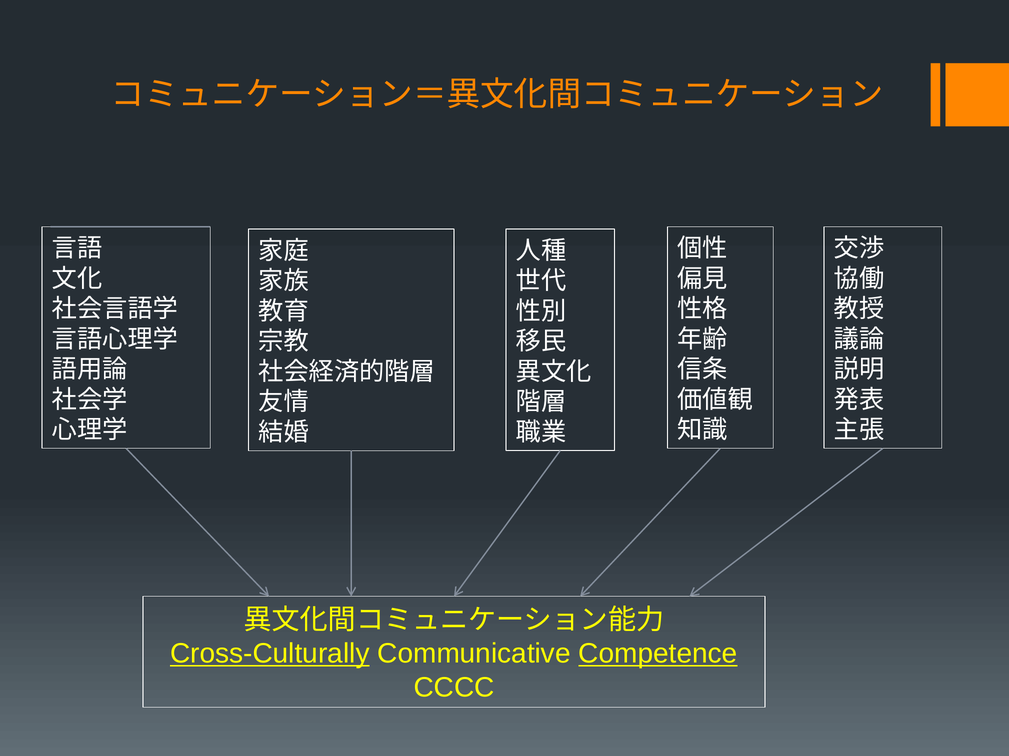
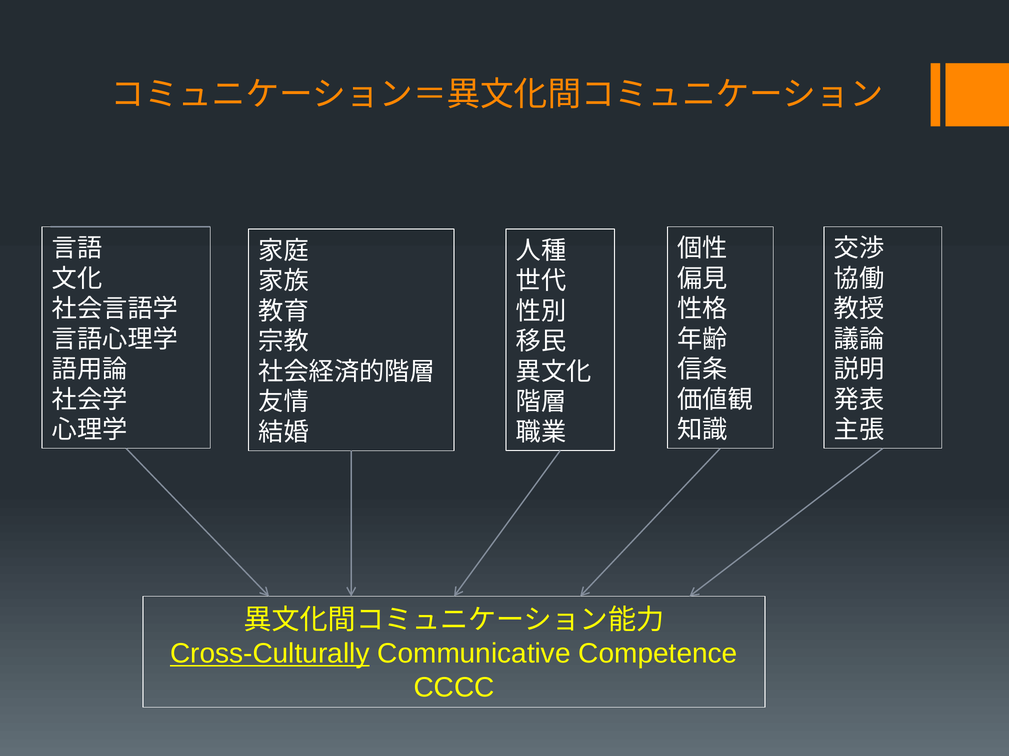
Competence underline: present -> none
